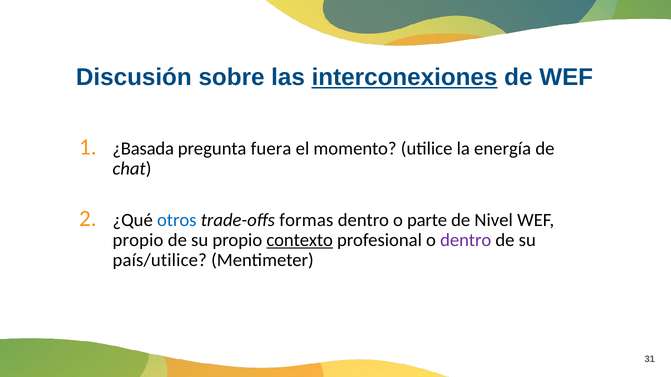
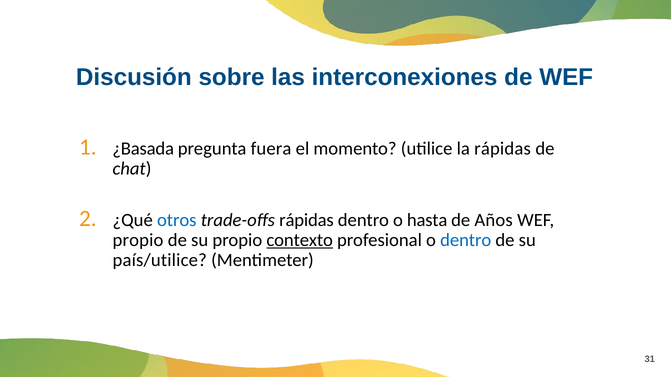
interconexiones underline: present -> none
la energía: energía -> rápidas
trade-offs formas: formas -> rápidas
parte: parte -> hasta
Nivel: Nivel -> Años
dentro at (466, 240) colour: purple -> blue
